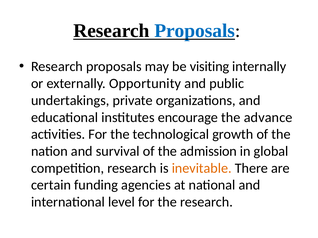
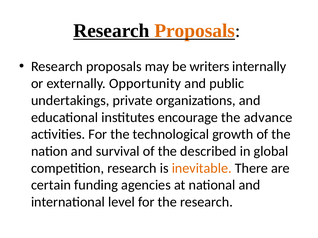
Proposals at (195, 31) colour: blue -> orange
visiting: visiting -> writers
admission: admission -> described
